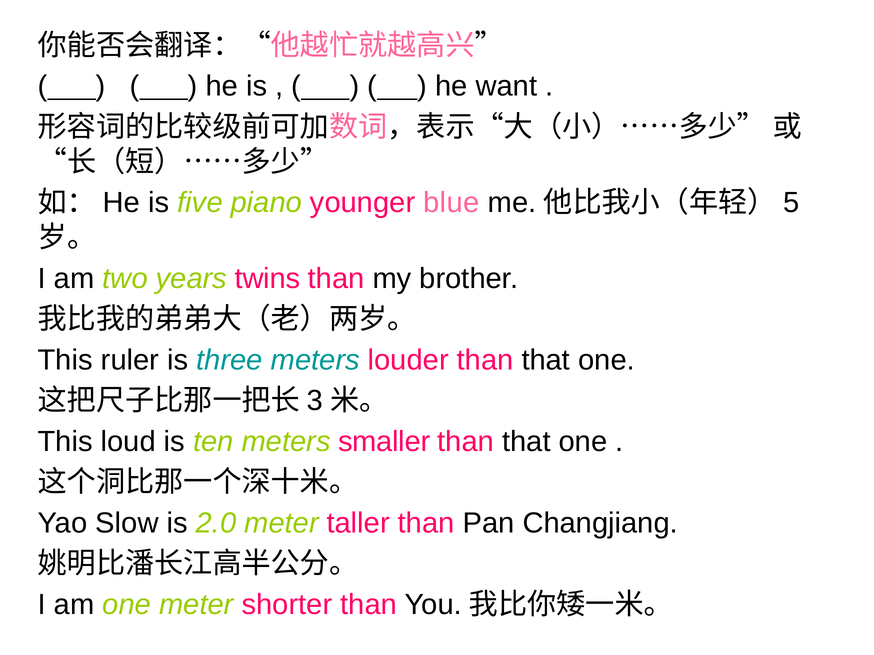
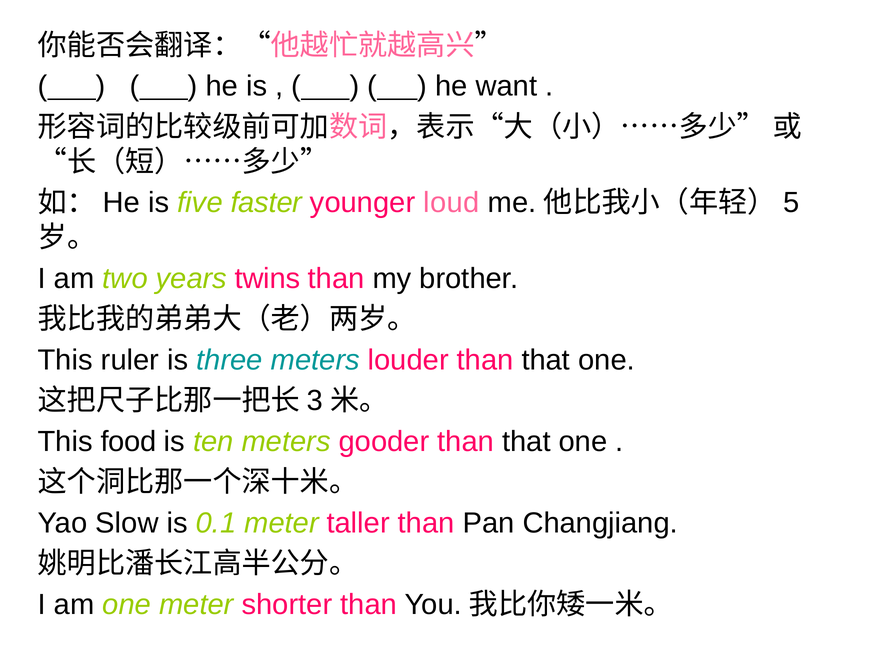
piano: piano -> faster
blue: blue -> loud
loud: loud -> food
smaller: smaller -> gooder
2.0: 2.0 -> 0.1
